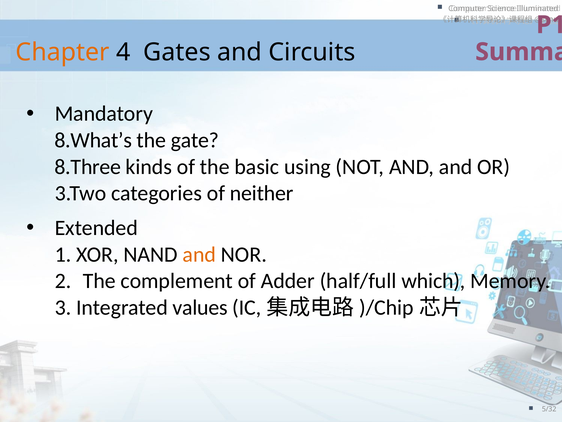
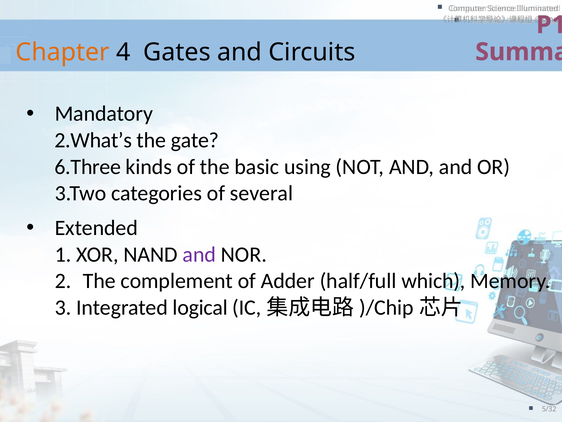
8.What’s: 8.What’s -> 2.What’s
8.Three: 8.Three -> 6.Three
neither: neither -> several
and at (199, 254) colour: orange -> purple
values: values -> logical
